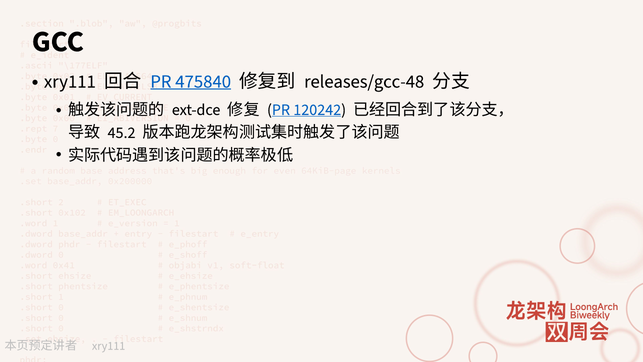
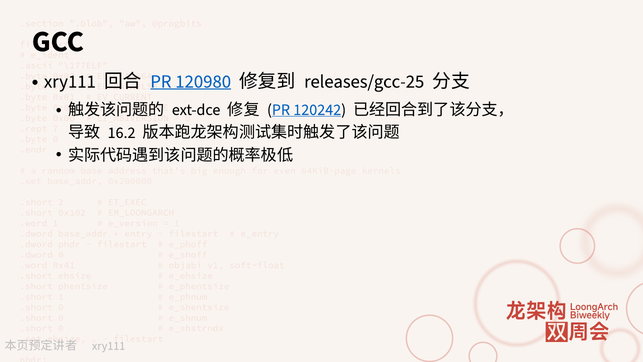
475840: 475840 -> 120980
releases/gcc-48: releases/gcc-48 -> releases/gcc-25
45.2: 45.2 -> 16.2
